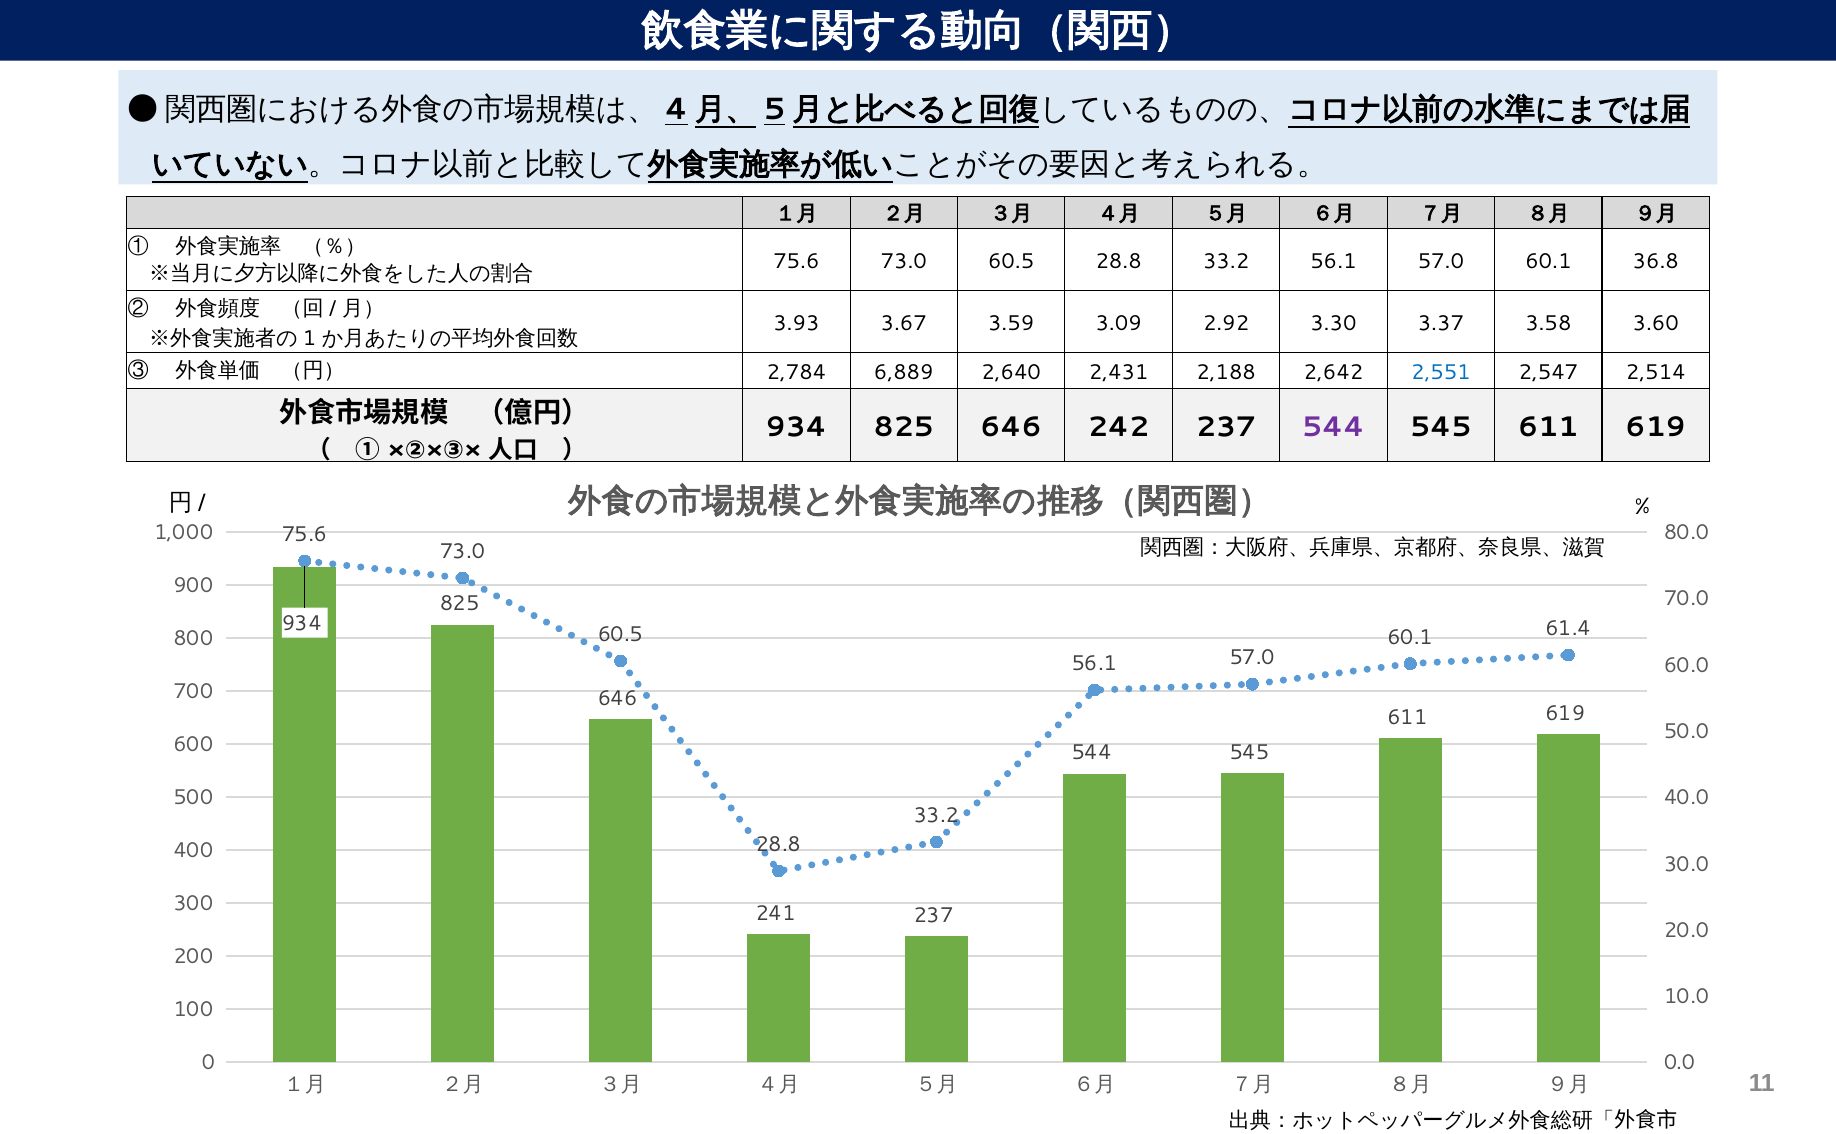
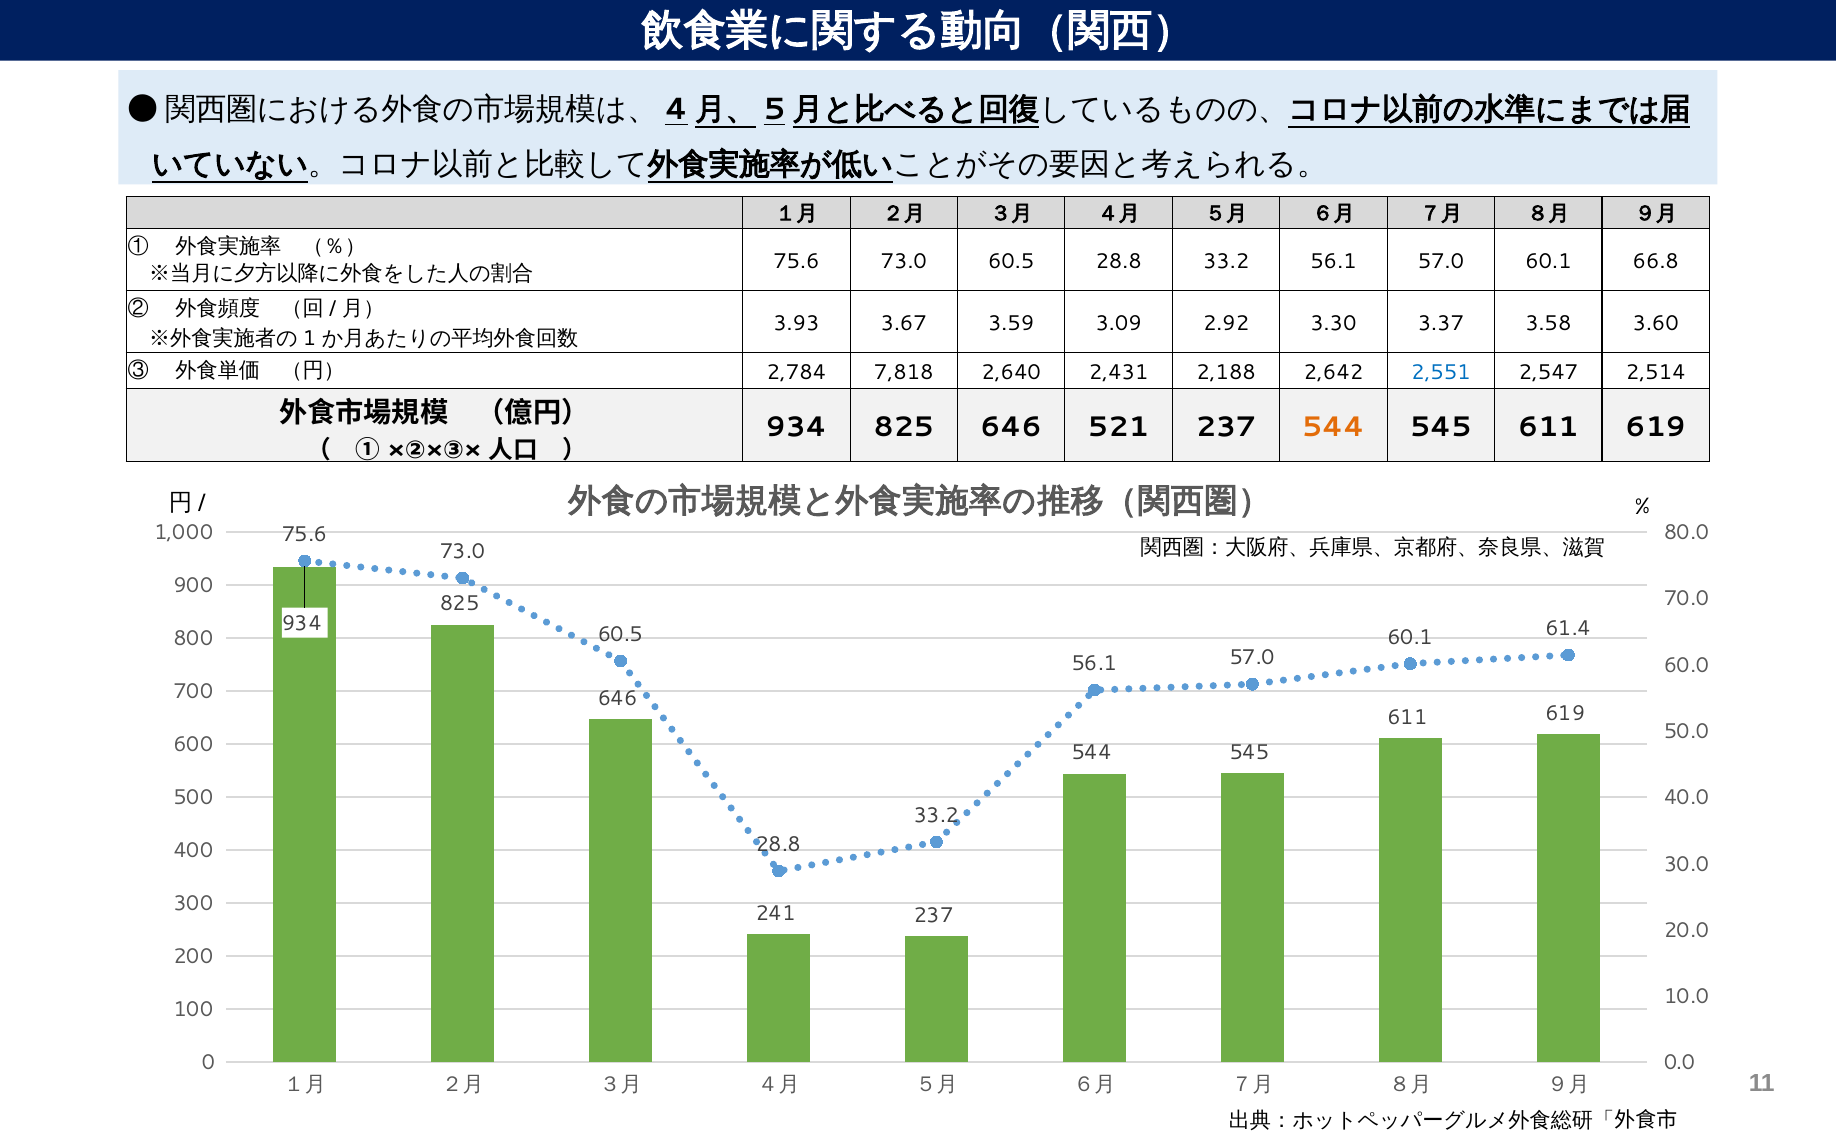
36.8: 36.8 -> 66.8
6,889: 6,889 -> 7,818
242: 242 -> 521
544 at (1333, 427) colour: purple -> orange
